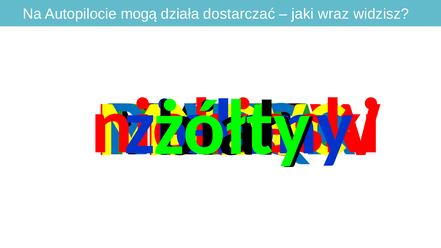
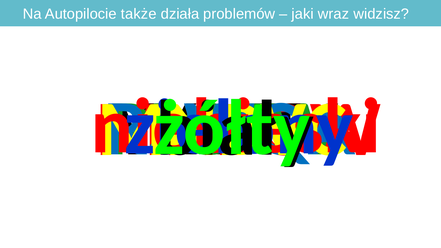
mogą: mogą -> także
dostarczać: dostarczać -> problemów
